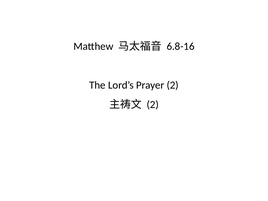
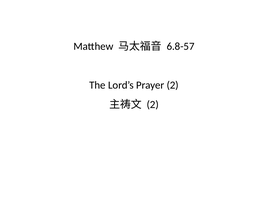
6.8-16: 6.8-16 -> 6.8-57
